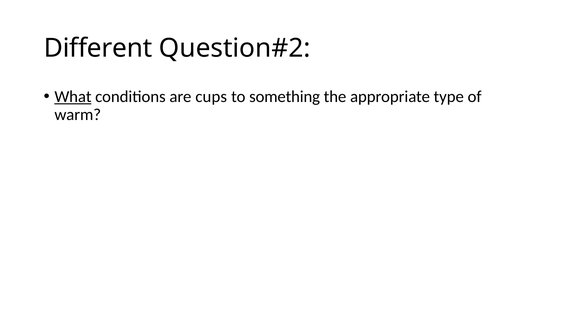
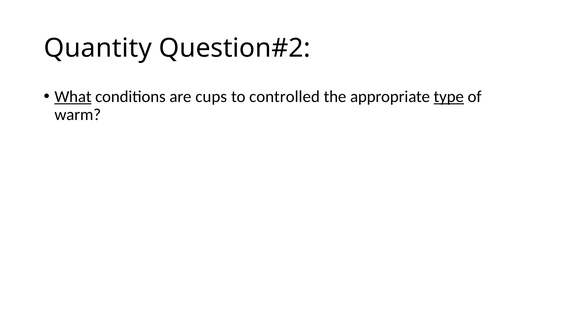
Different: Different -> Quantity
something: something -> controlled
type underline: none -> present
